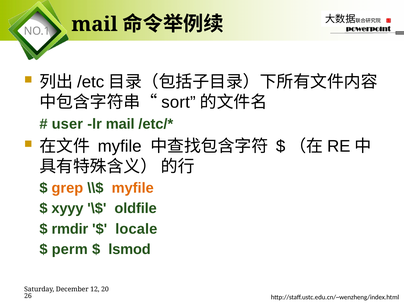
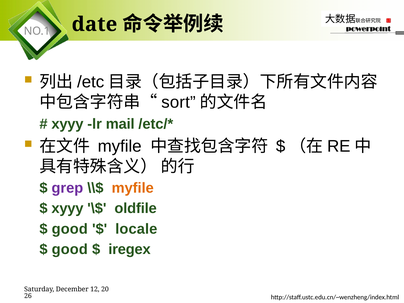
mail at (95, 24): mail -> date
user at (67, 124): user -> xyyy
grep colour: orange -> purple
rmdir at (70, 229): rmdir -> good
perm at (70, 249): perm -> good
lsmod: lsmod -> iregex
